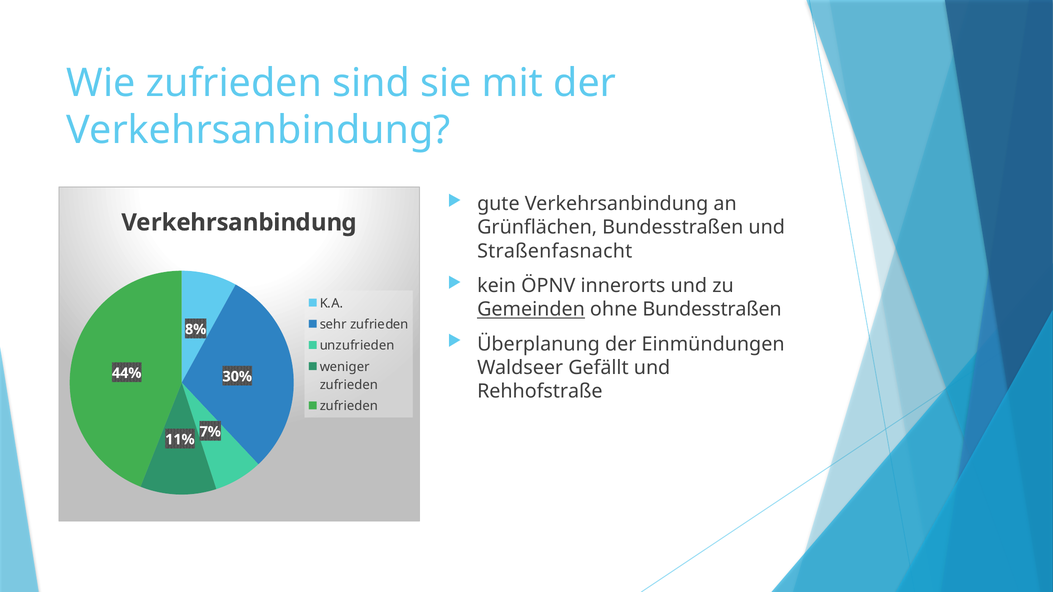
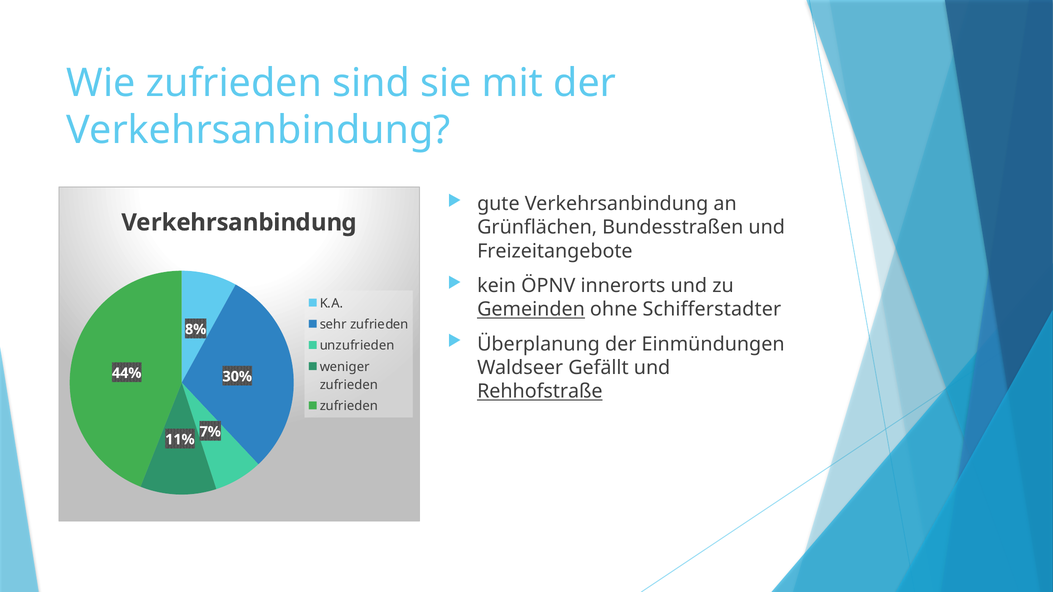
Straßenfasnacht: Straßenfasnacht -> Freizeitangebote
ohne Bundesstraßen: Bundesstraßen -> Schifferstadter
Rehhofstraße underline: none -> present
